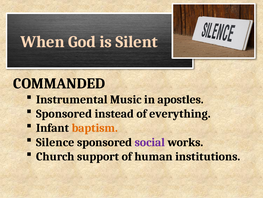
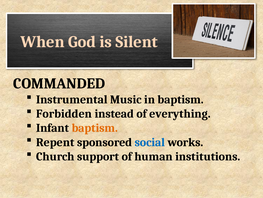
in apostles: apostles -> baptism
Sponsored at (64, 113): Sponsored -> Forbidden
Silence: Silence -> Repent
social colour: purple -> blue
